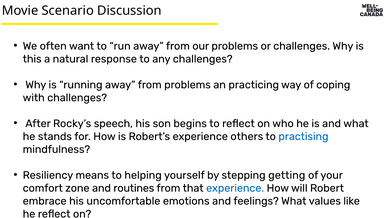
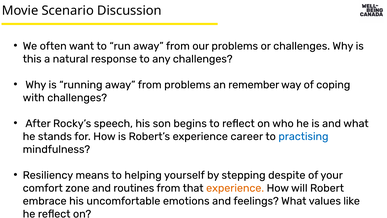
practicing: practicing -> remember
others: others -> career
getting: getting -> despite
experience at (235, 188) colour: blue -> orange
